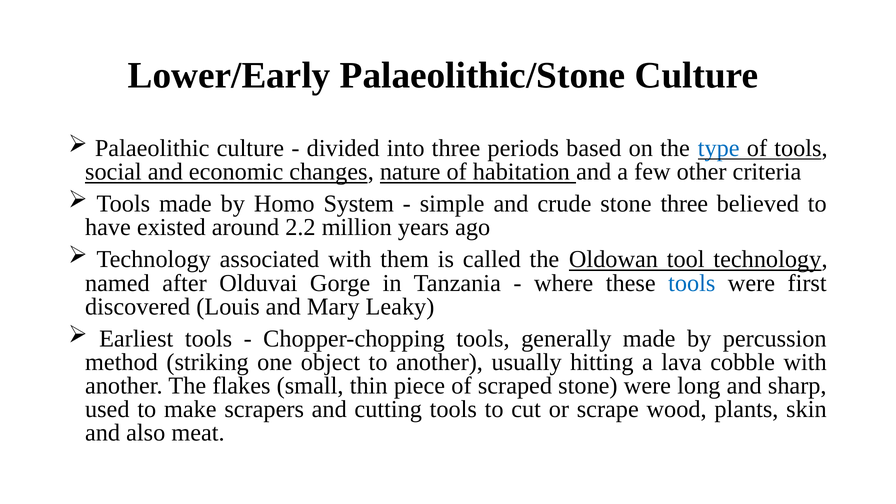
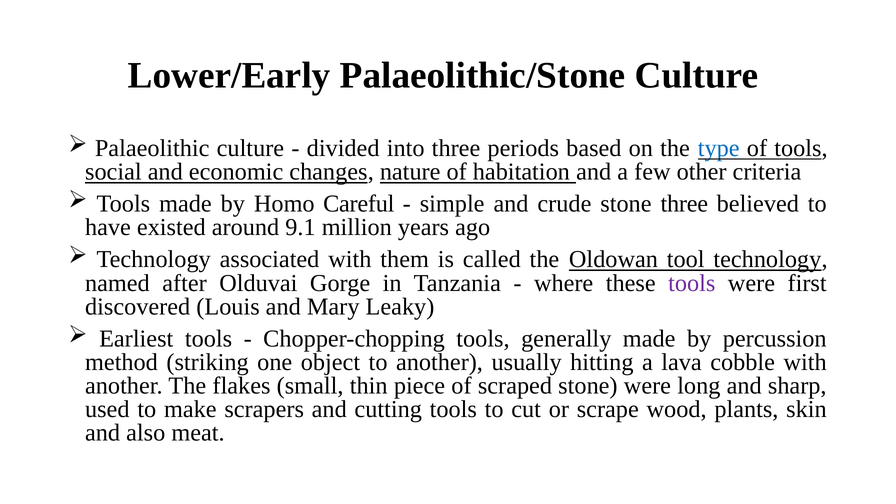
System: System -> Careful
2.2: 2.2 -> 9.1
tools at (692, 283) colour: blue -> purple
